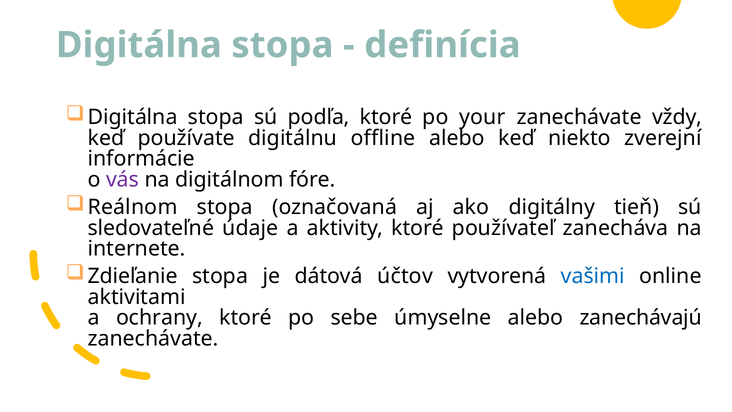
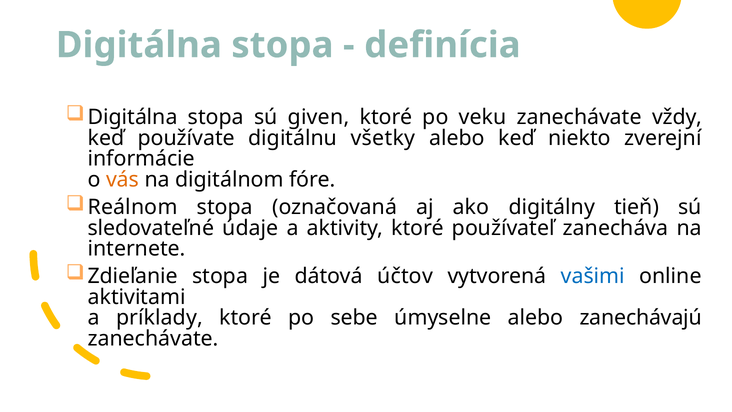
podľa: podľa -> given
your: your -> veku
offline: offline -> všetky
vás colour: purple -> orange
ochrany: ochrany -> príklady
